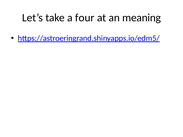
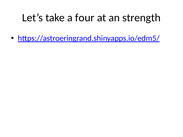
meaning: meaning -> strength
